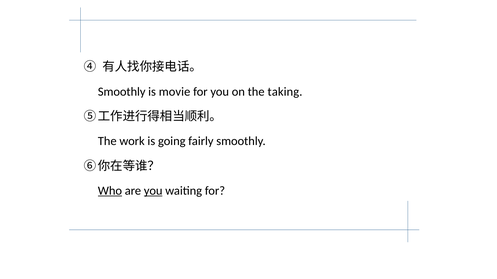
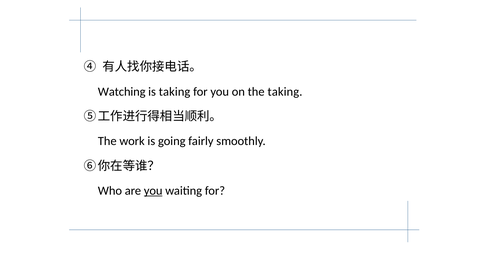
Smoothly at (122, 92): Smoothly -> Watching
is movie: movie -> taking
Who underline: present -> none
